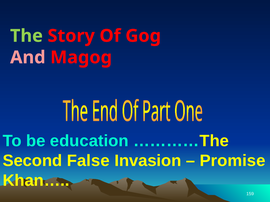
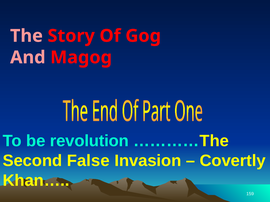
The colour: light green -> pink
education: education -> revolution
Promise: Promise -> Covertly
